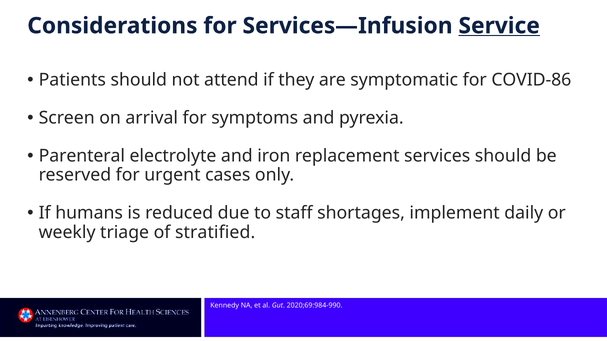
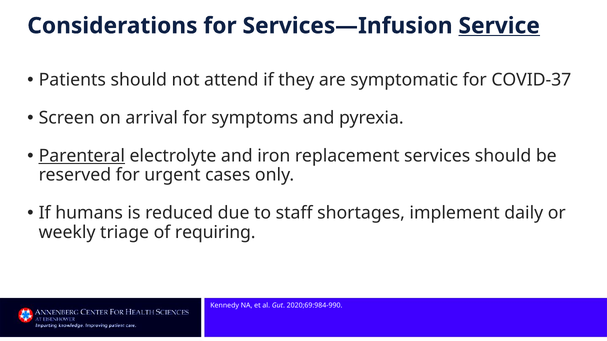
COVID-86: COVID-86 -> COVID-37
Parenteral underline: none -> present
stratified: stratified -> requiring
